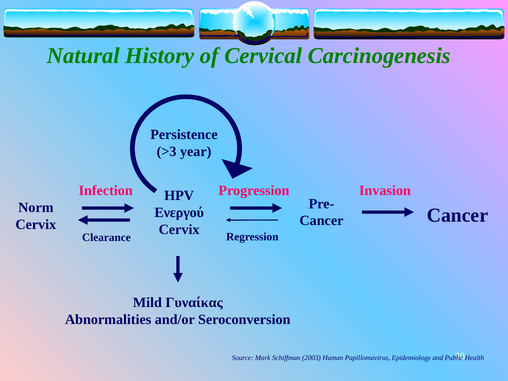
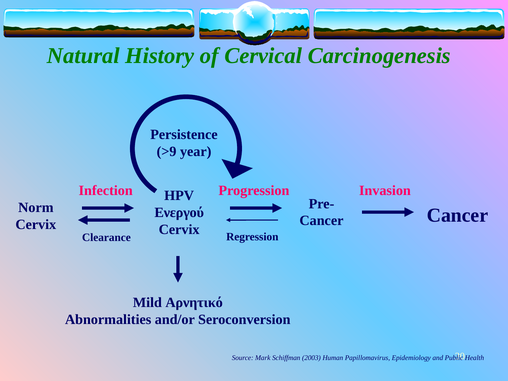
>3: >3 -> >9
Γυναίκας: Γυναίκας -> Αρνητικό
